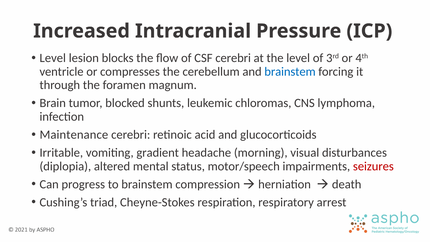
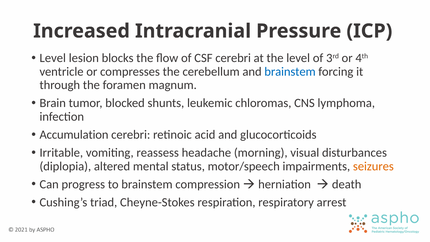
Maintenance: Maintenance -> Accumulation
gradient: gradient -> reassess
seizures colour: red -> orange
